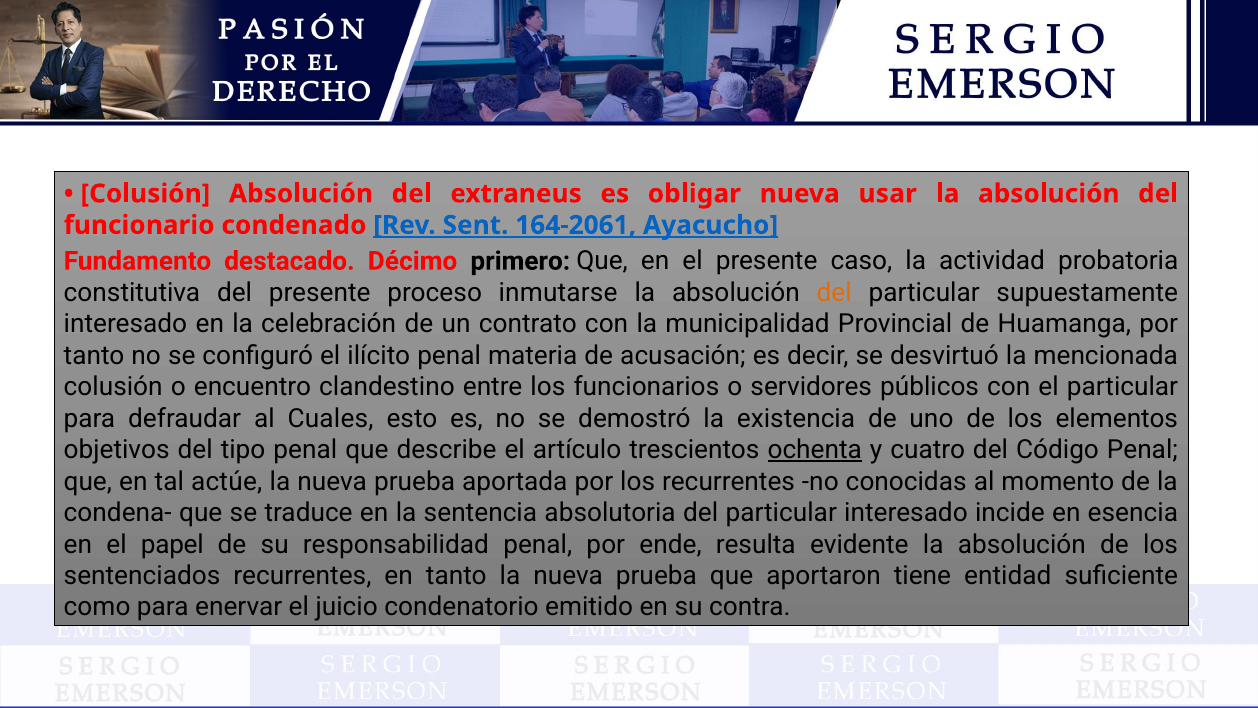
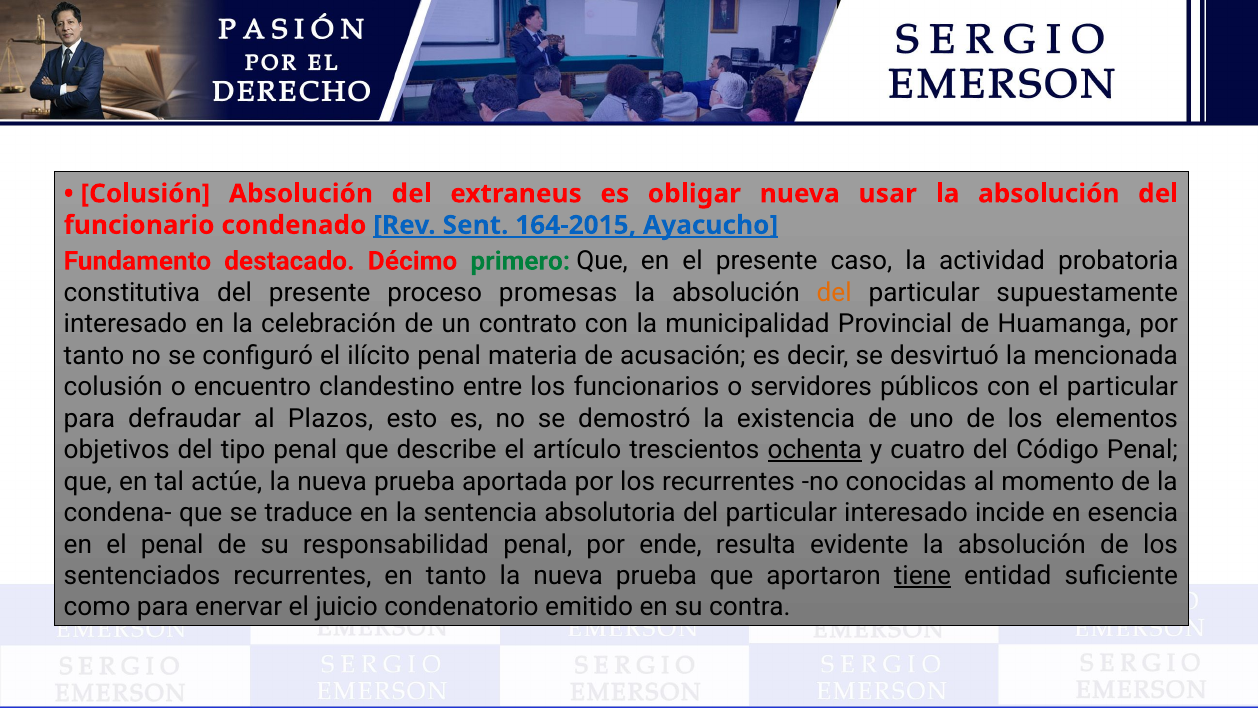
164-2061: 164-2061 -> 164-2015
primero colour: black -> green
inmutarse: inmutarse -> promesas
Cuales: Cuales -> Plazos
el papel: papel -> penal
tiene underline: none -> present
